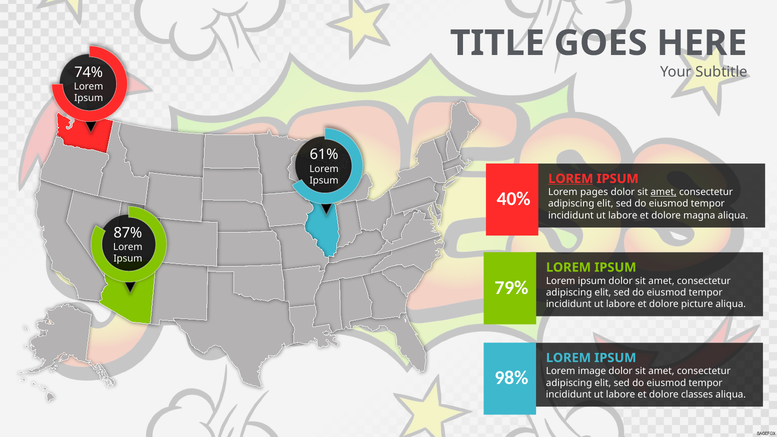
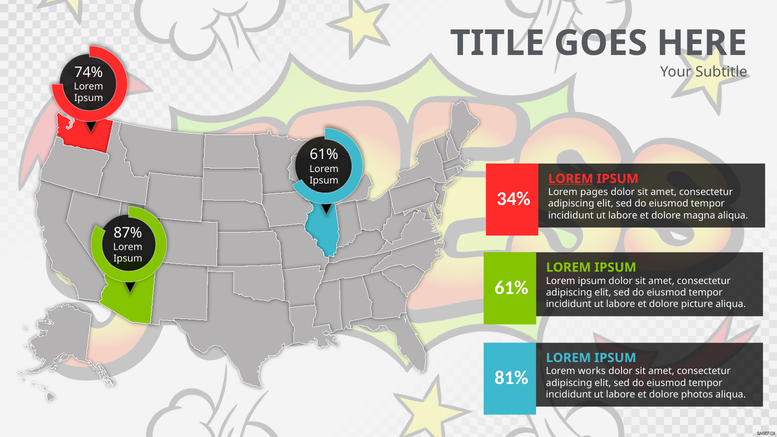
amet at (664, 192) underline: present -> none
40%: 40% -> 34%
79% at (511, 288): 79% -> 61%
image: image -> works
98%: 98% -> 81%
classes: classes -> photos
